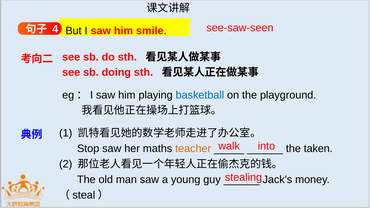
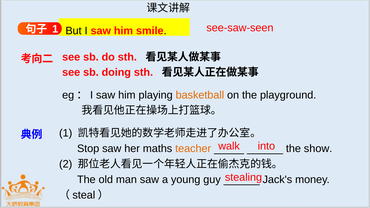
4 at (55, 29): 4 -> 1
basketball colour: blue -> orange
taken: taken -> show
